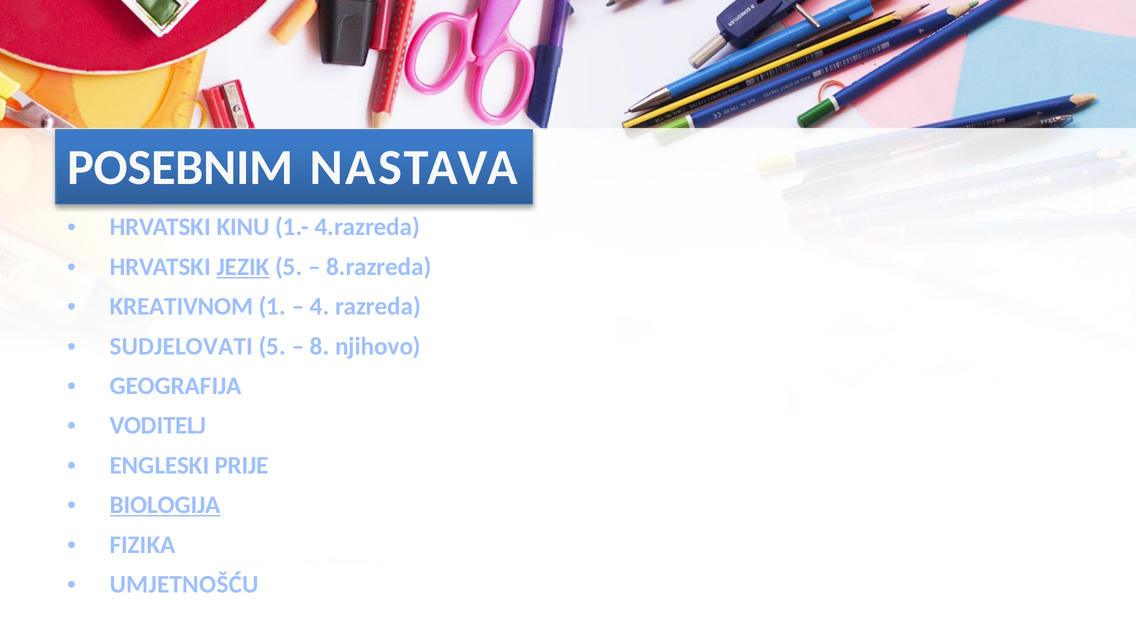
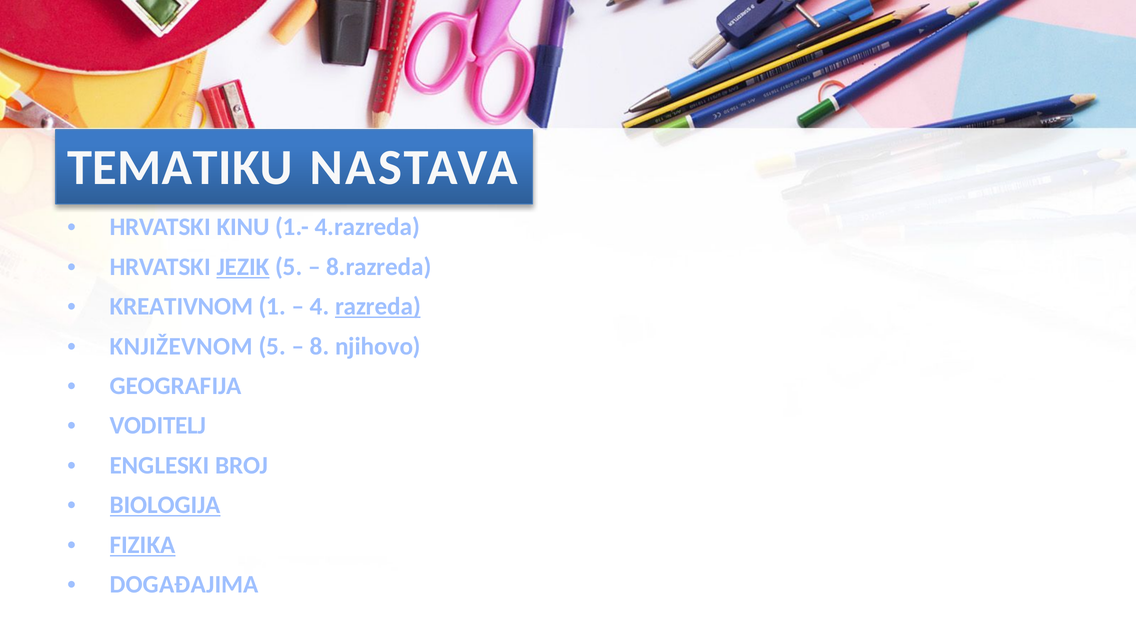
POSEBNIM: POSEBNIM -> TEMATIKU
razreda underline: none -> present
SUDJELOVATI: SUDJELOVATI -> KNJIŽEVNOM
PRIJE: PRIJE -> BROJ
FIZIKA underline: none -> present
UMJETNOŠĆU: UMJETNOŠĆU -> DOGAĐAJIMA
